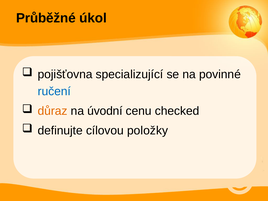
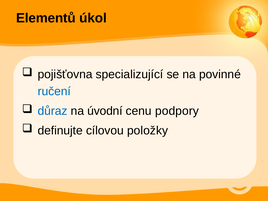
Průběžné: Průběžné -> Elementů
důraz colour: orange -> blue
checked: checked -> podpory
